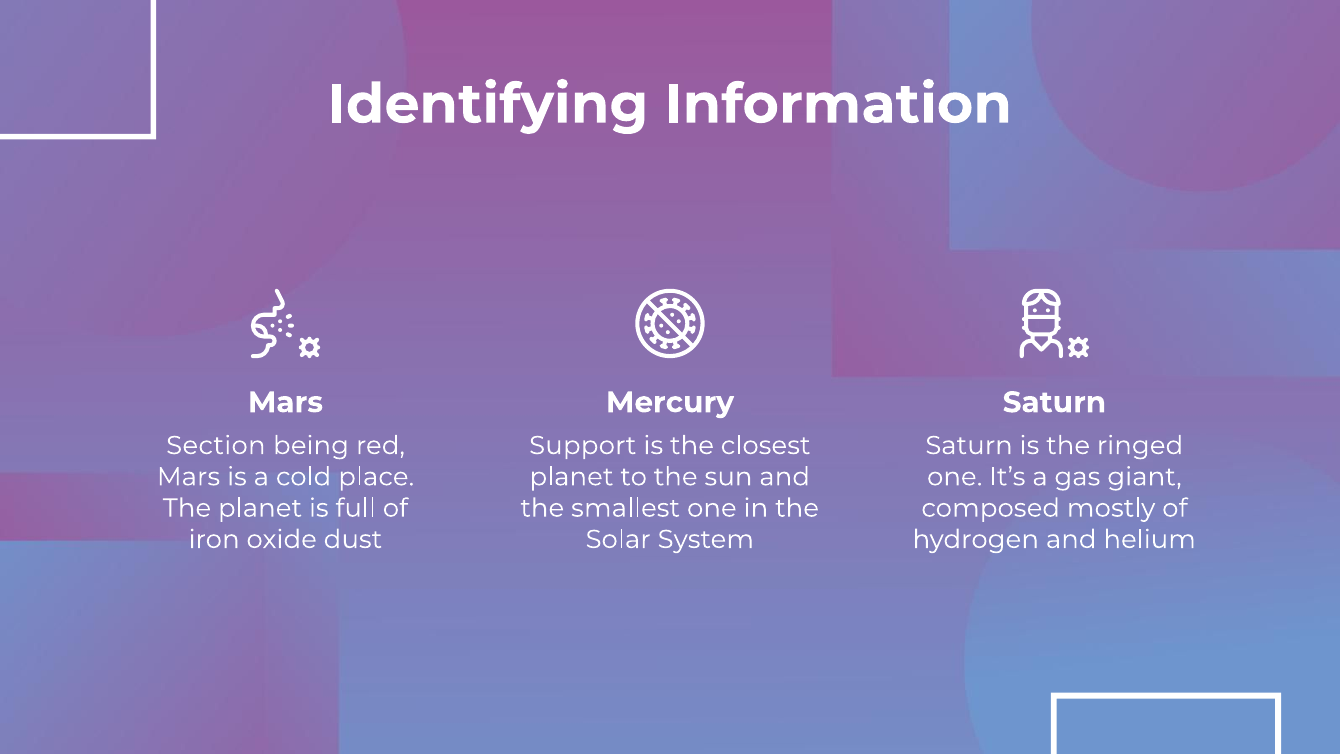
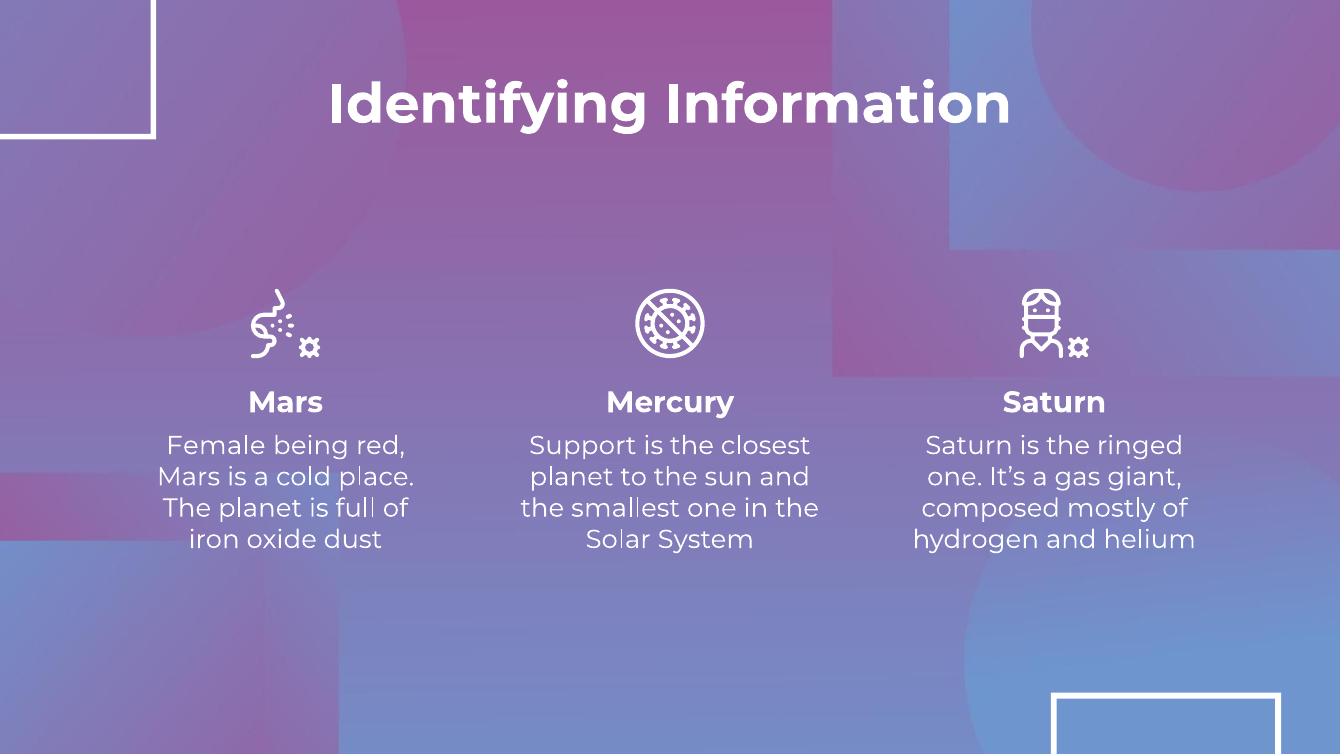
Section: Section -> Female
